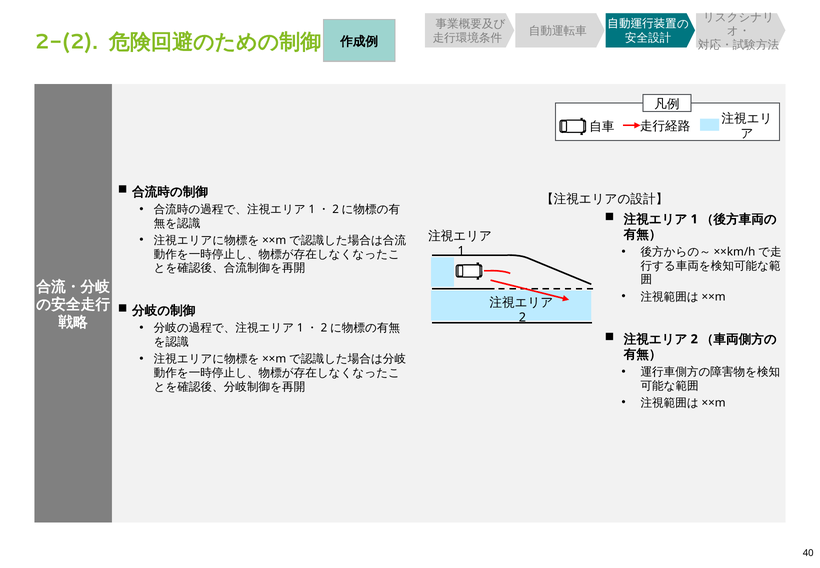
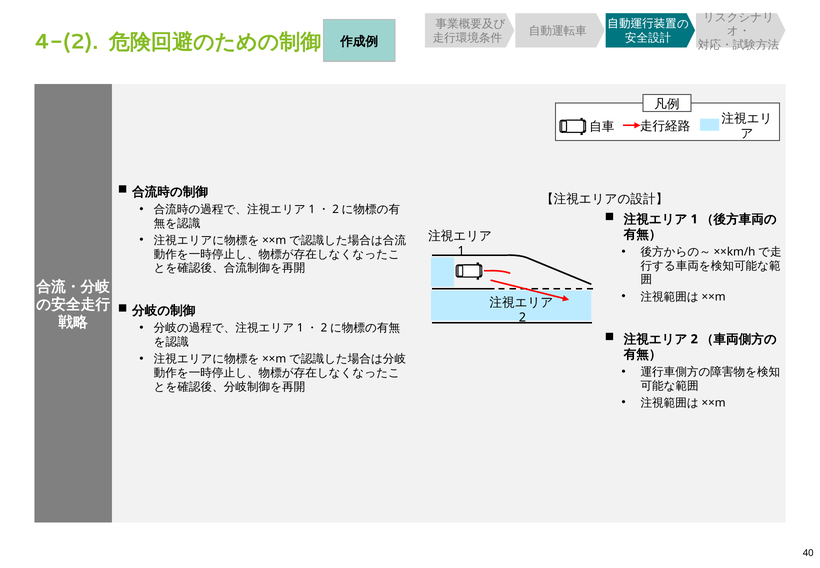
2-(2: 2-(2 -> 4-(2
